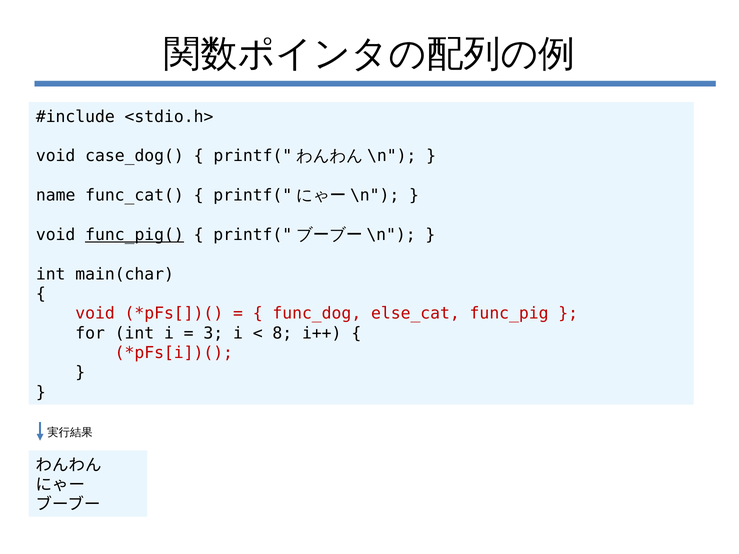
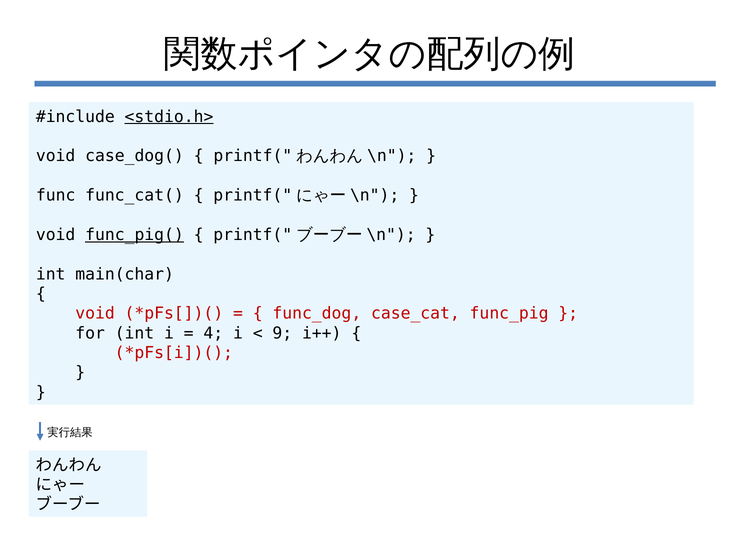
<stdio.h> underline: none -> present
name: name -> func
else_cat: else_cat -> case_cat
3: 3 -> 4
8: 8 -> 9
